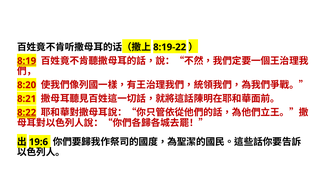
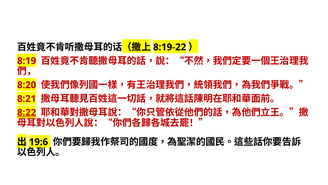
8:19 underline: present -> none
